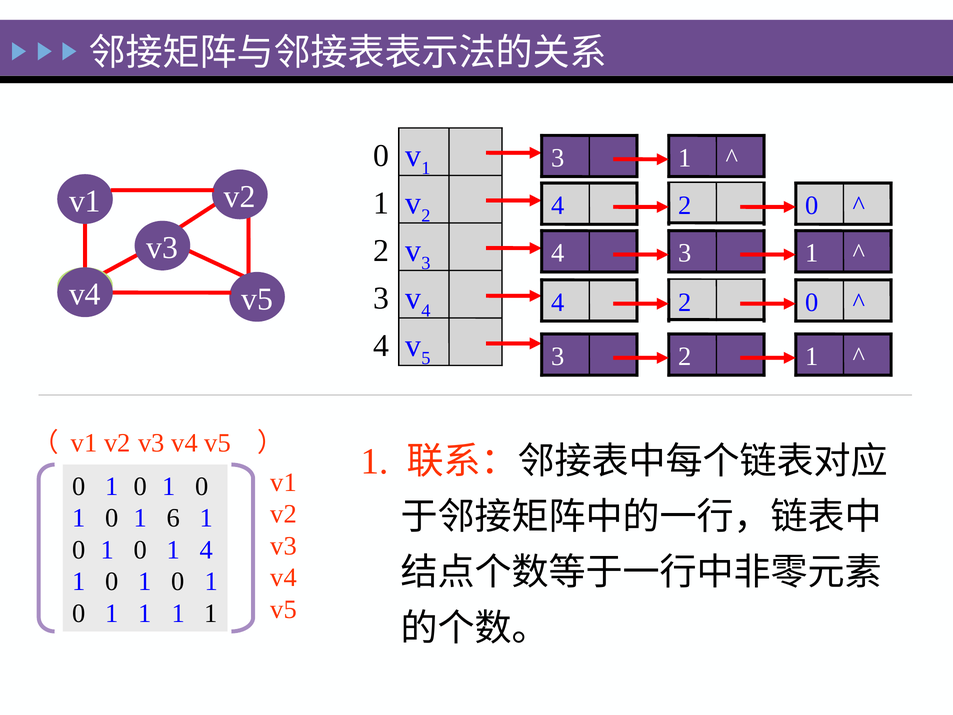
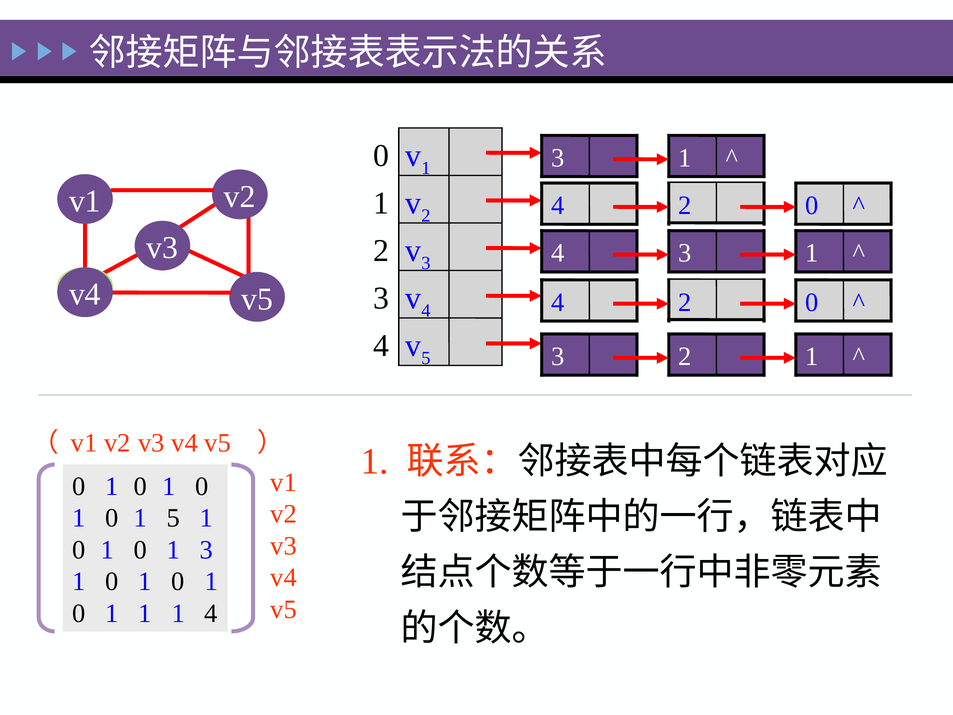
1 6: 6 -> 5
0 1 4: 4 -> 3
1 1 1 1: 1 -> 4
